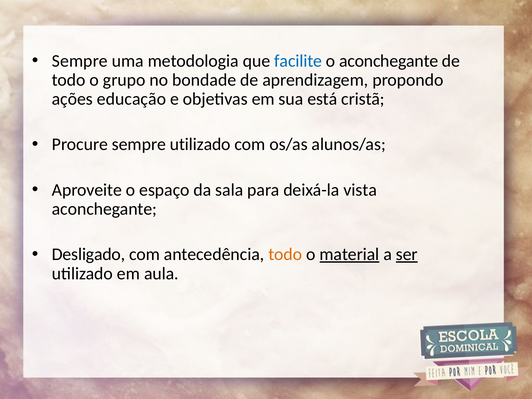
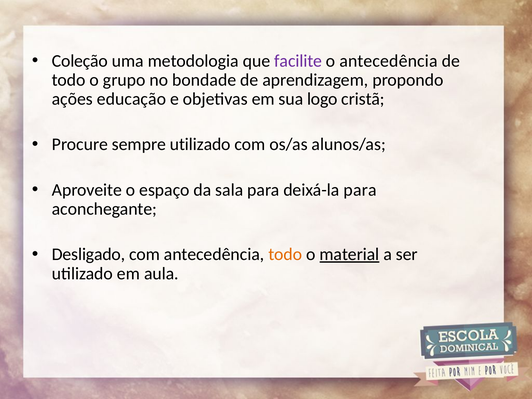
Sempre at (80, 61): Sempre -> Coleção
facilite colour: blue -> purple
o aconchegante: aconchegante -> antecedência
está: está -> logo
deixá-la vista: vista -> para
ser underline: present -> none
